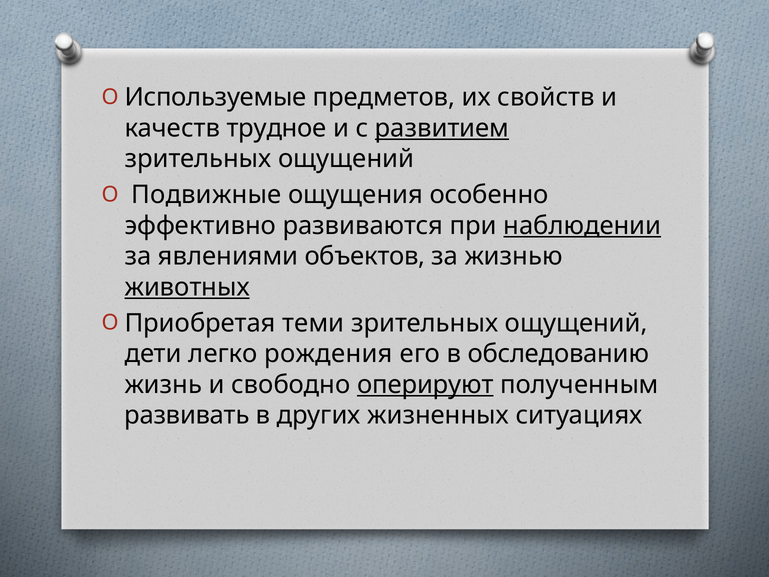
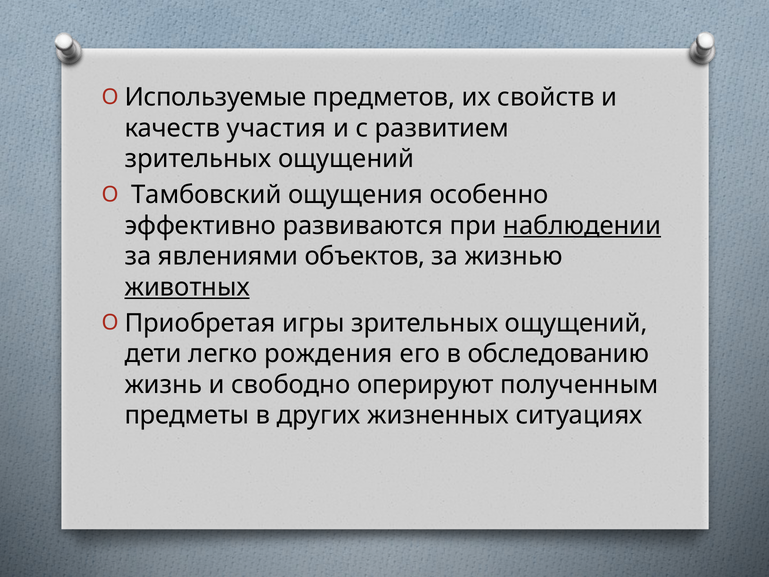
трудное: трудное -> участия
развитием underline: present -> none
Подвижные: Подвижные -> Тамбовский
теми: теми -> игры
оперируют underline: present -> none
развивать: развивать -> предметы
